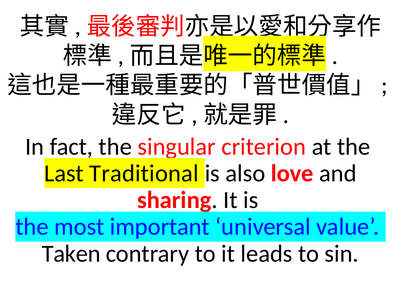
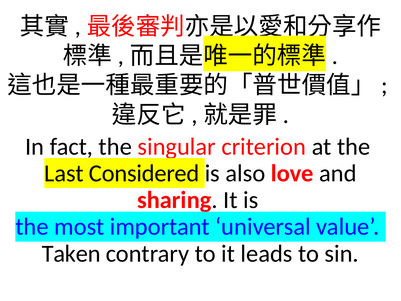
Traditional: Traditional -> Considered
